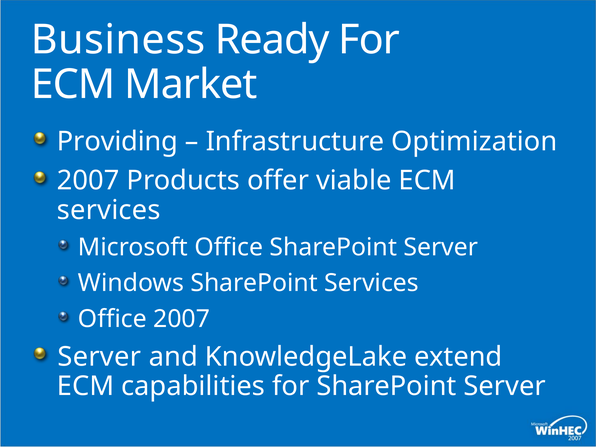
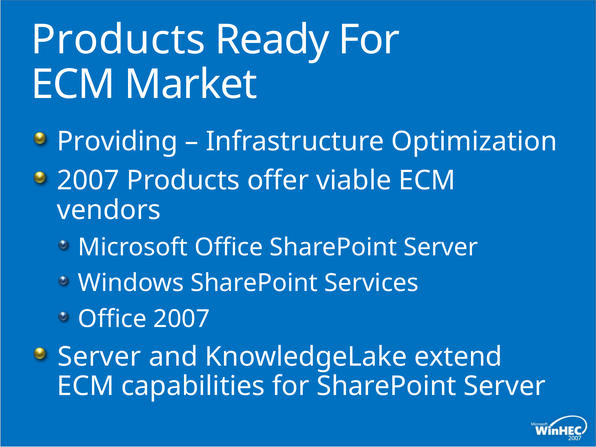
Business at (118, 40): Business -> Products
services at (109, 210): services -> vendors
